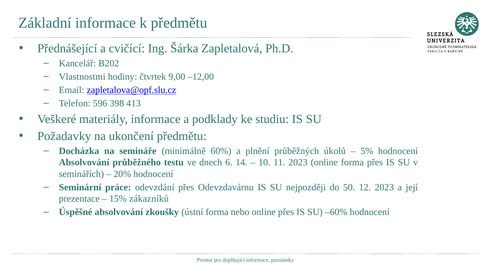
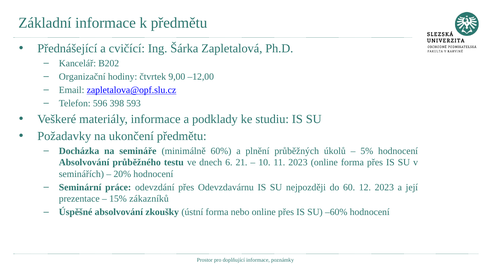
Vlastnostmi: Vlastnostmi -> Organizační
413: 413 -> 593
14: 14 -> 21
50: 50 -> 60
